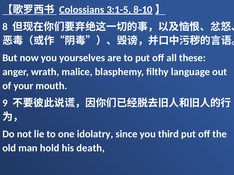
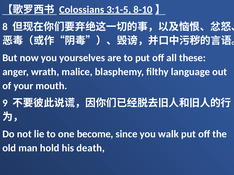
idolatry: idolatry -> become
third: third -> walk
